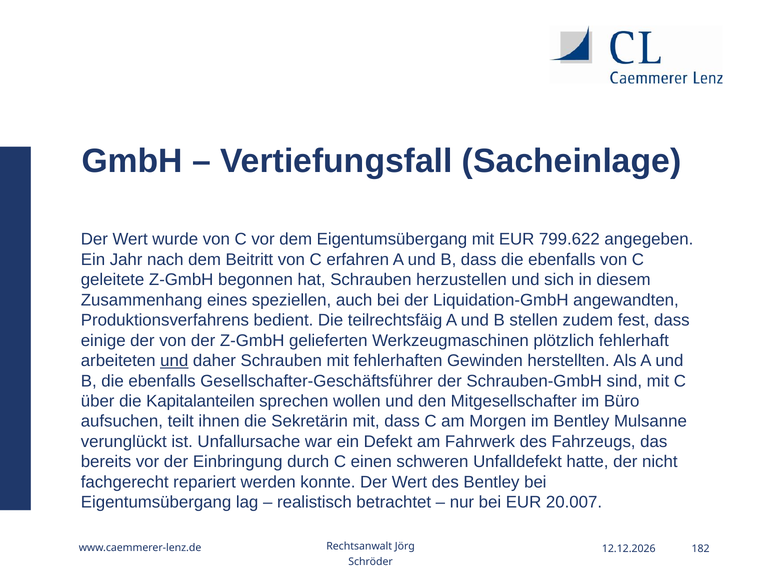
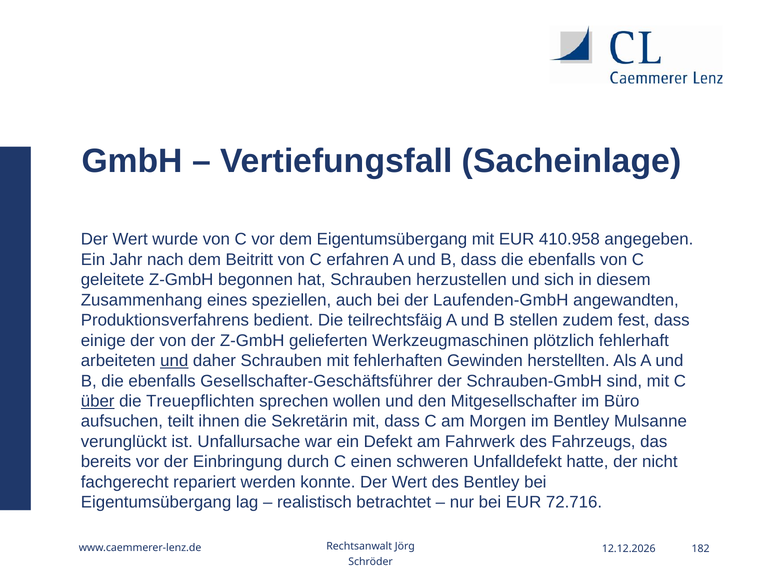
799.622: 799.622 -> 410.958
Liquidation-GmbH: Liquidation-GmbH -> Laufenden-GmbH
über underline: none -> present
Kapitalanteilen: Kapitalanteilen -> Treuepflichten
20.007: 20.007 -> 72.716
